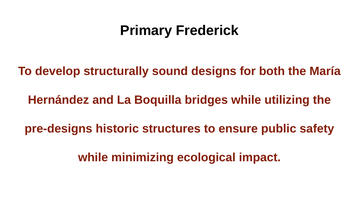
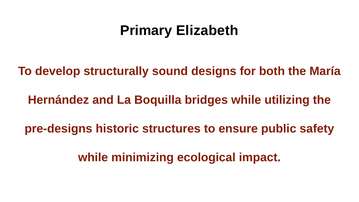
Frederick: Frederick -> Elizabeth
